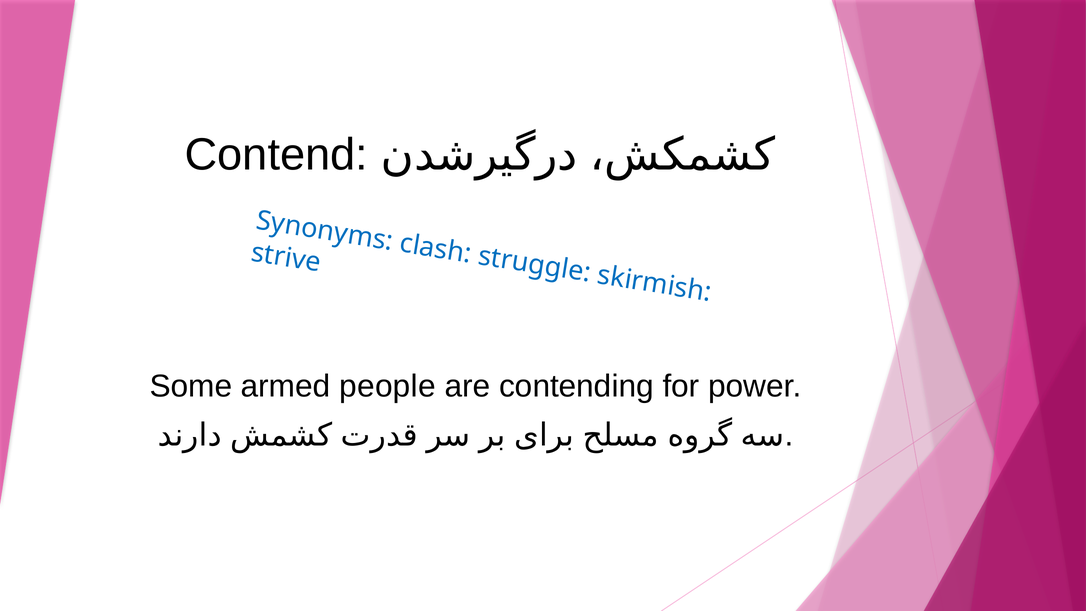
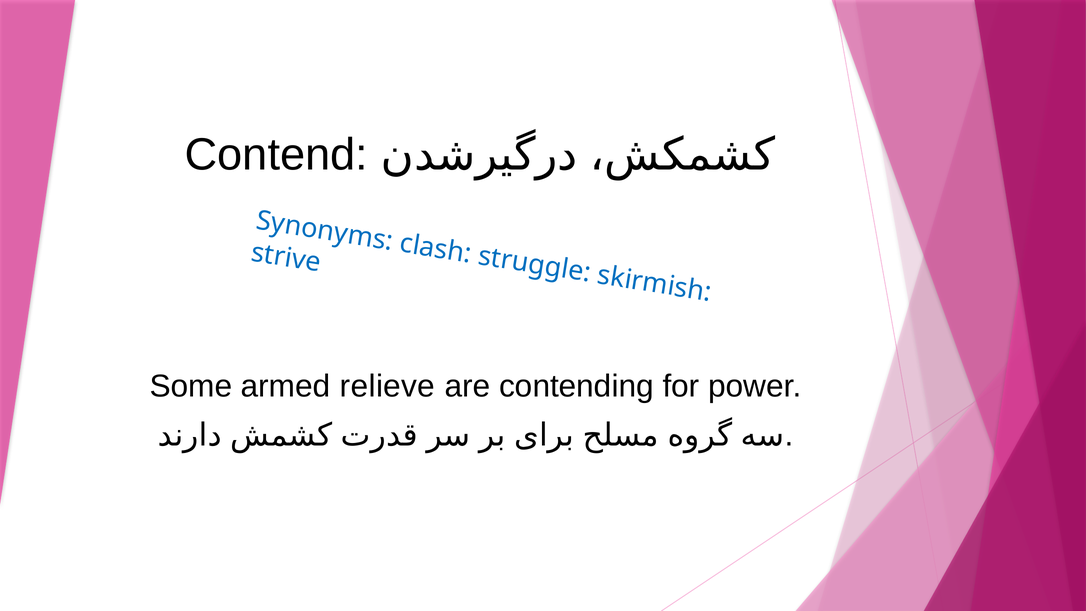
people: people -> relieve
